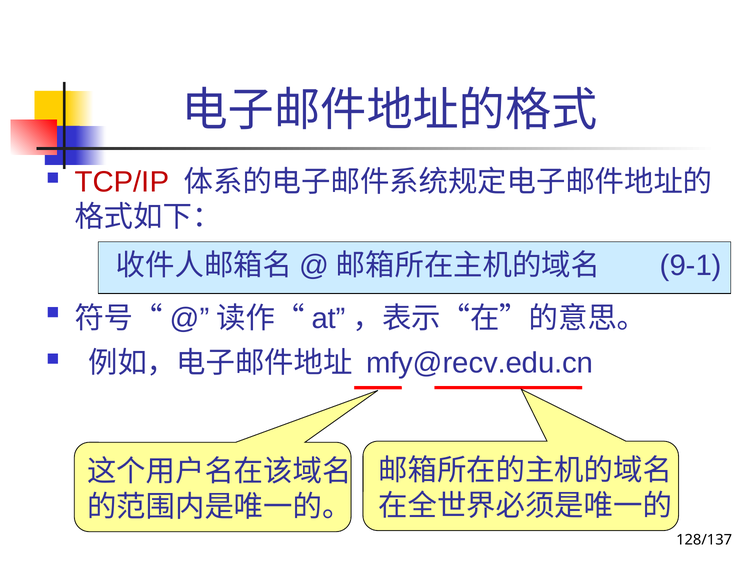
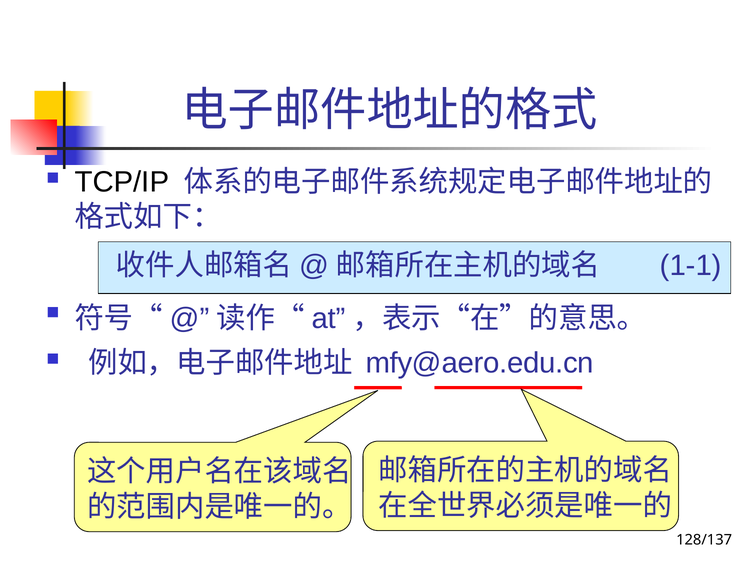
TCP/IP colour: red -> black
9-1: 9-1 -> 1-1
mfy@recv.edu.cn: mfy@recv.edu.cn -> mfy@aero.edu.cn
